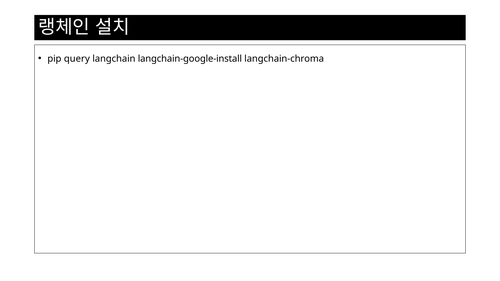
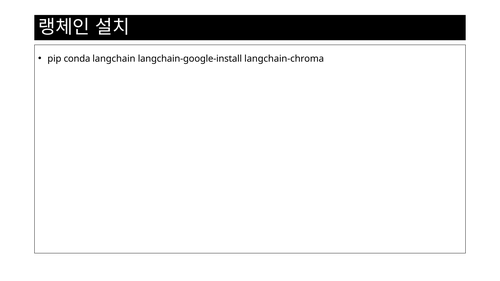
query: query -> conda
